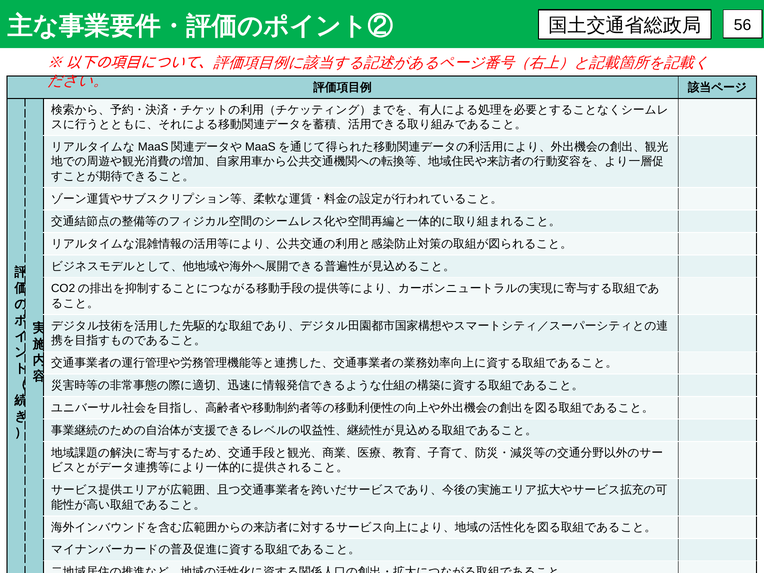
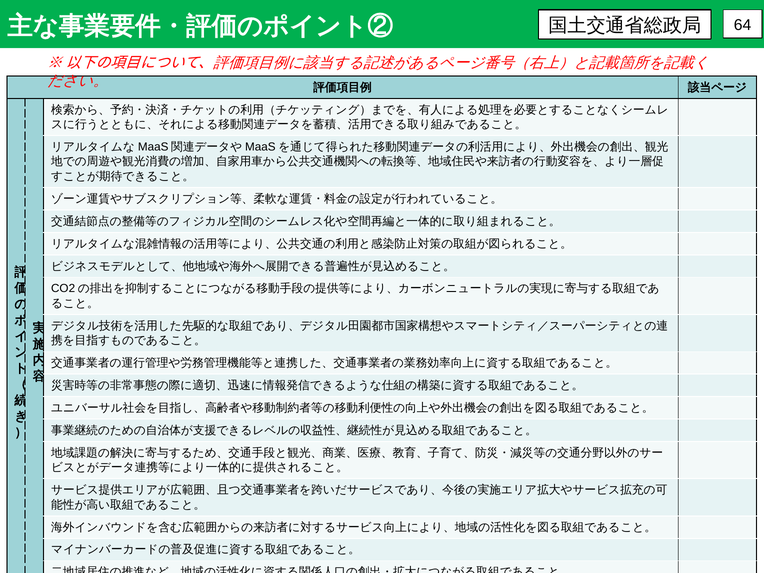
56: 56 -> 64
